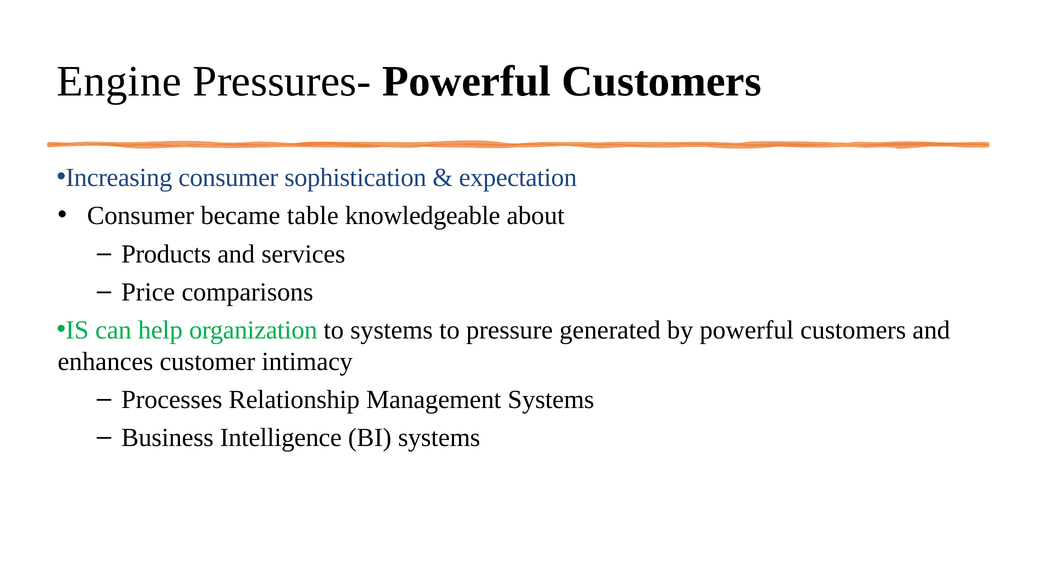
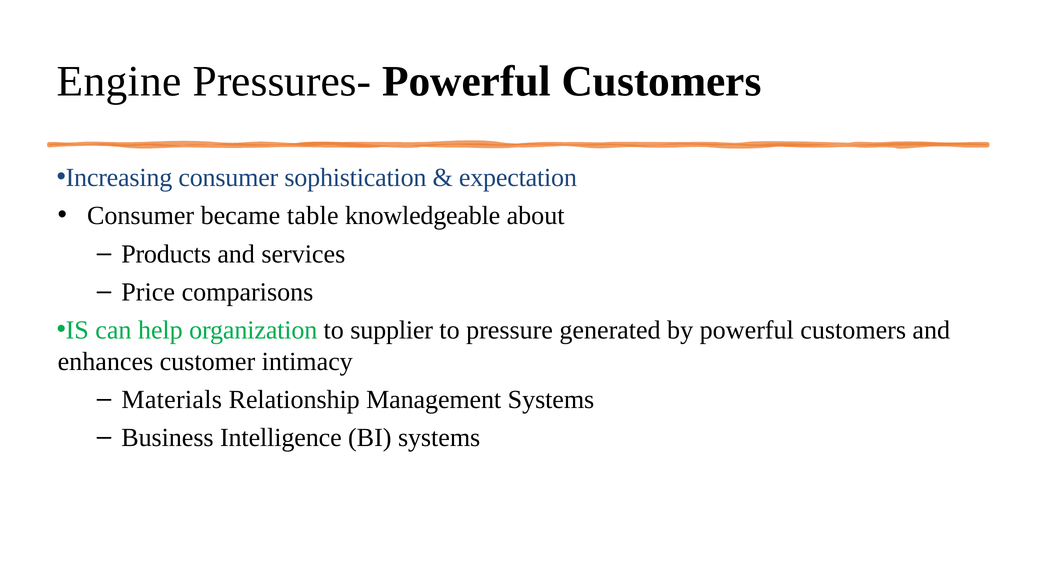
to systems: systems -> supplier
Processes: Processes -> Materials
